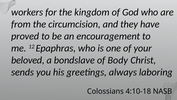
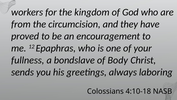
beloved: beloved -> fullness
